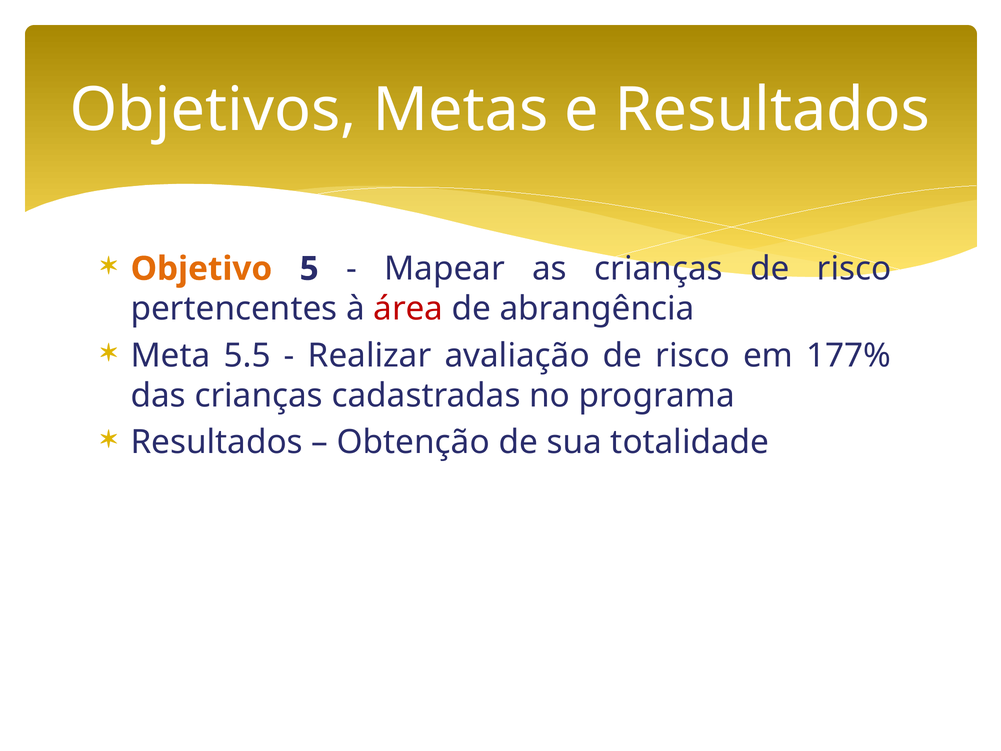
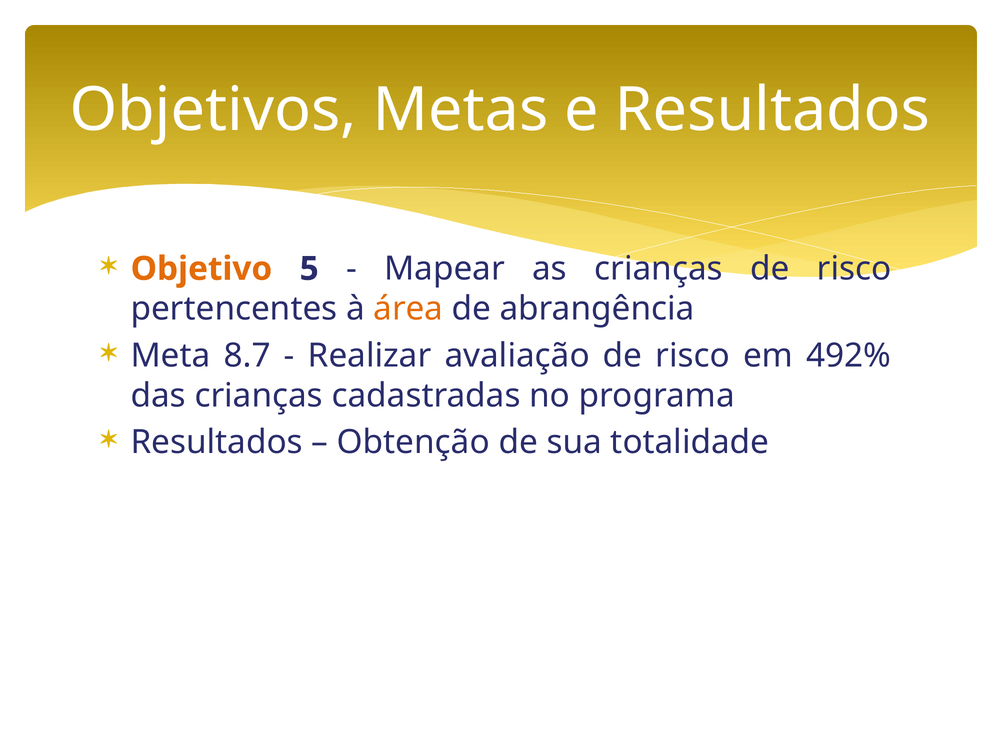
área colour: red -> orange
5.5: 5.5 -> 8.7
177%: 177% -> 492%
